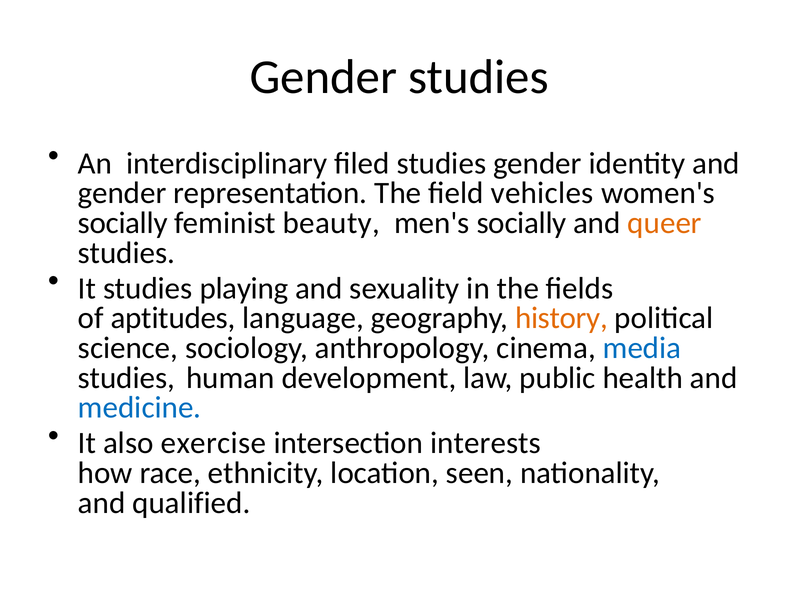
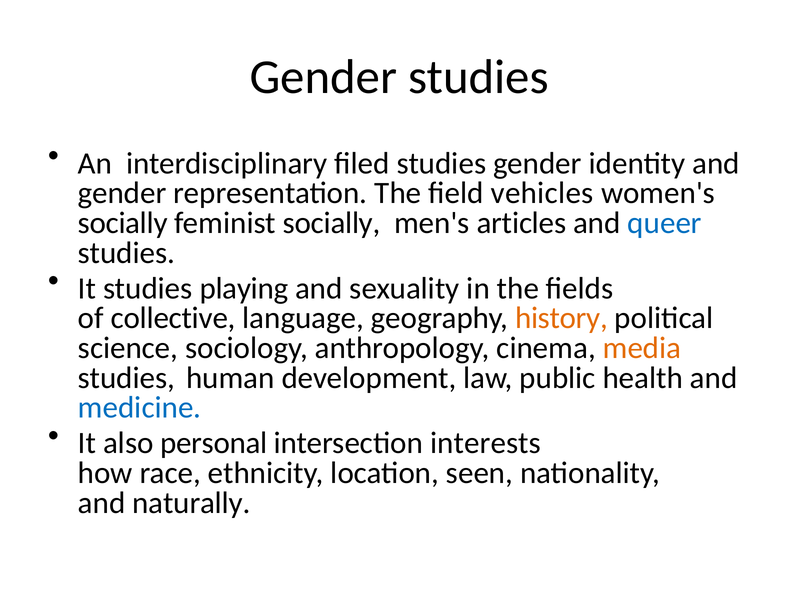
feminist beauty: beauty -> socially
men's socially: socially -> articles
queer colour: orange -> blue
aptitudes: aptitudes -> collective
media colour: blue -> orange
exercise: exercise -> personal
qualified: qualified -> naturally
